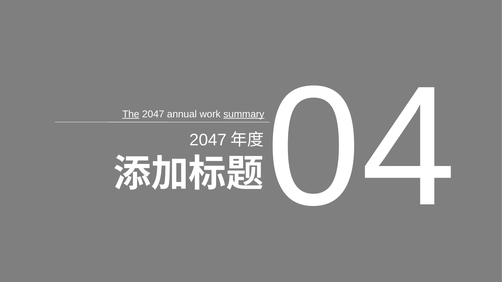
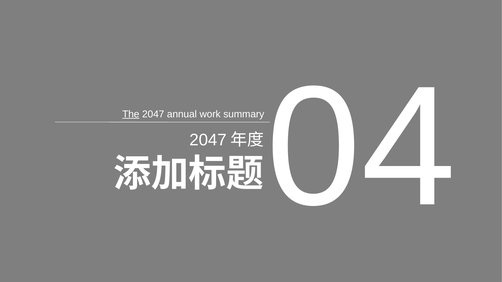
summary underline: present -> none
